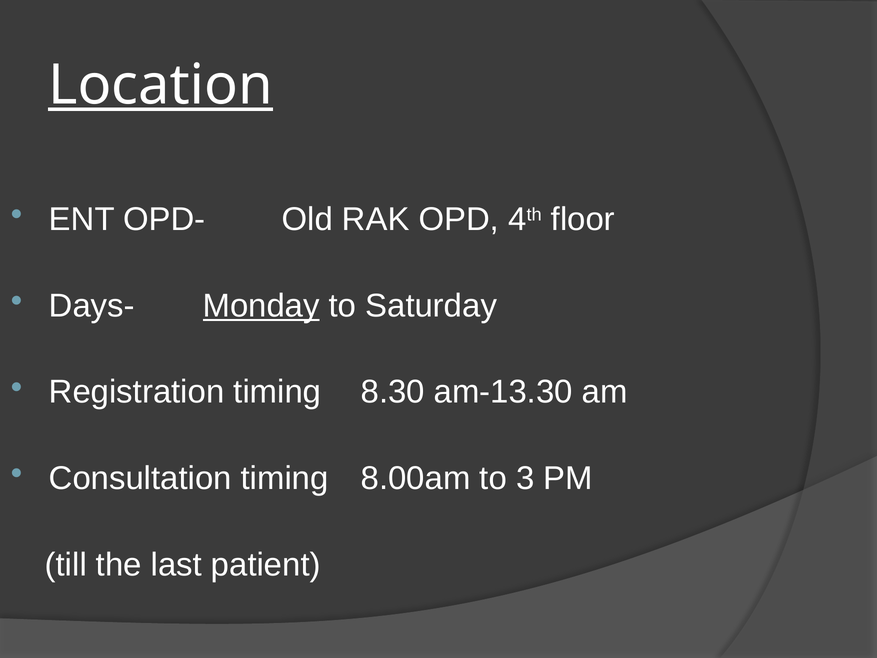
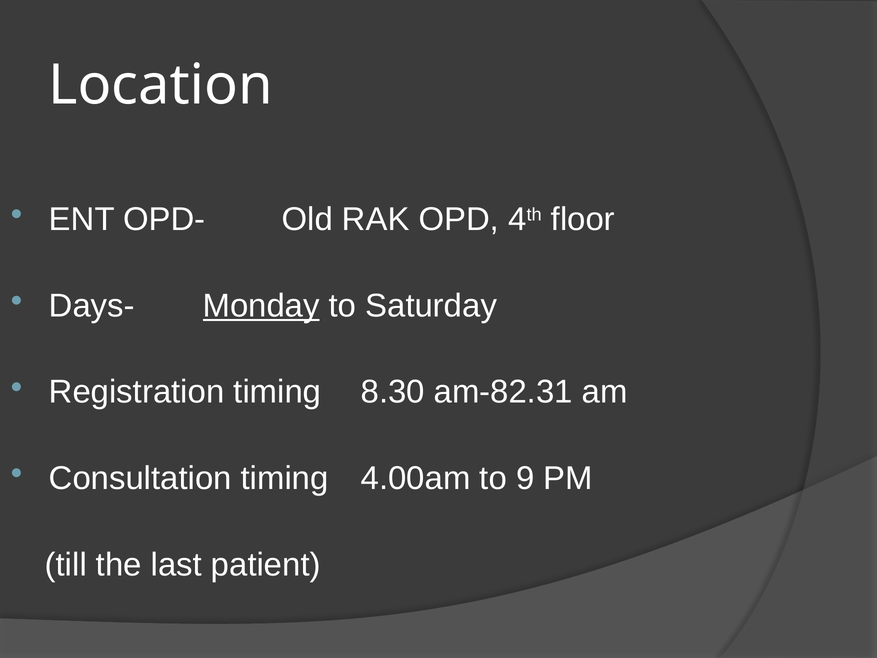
Location underline: present -> none
am-13.30: am-13.30 -> am-82.31
8.00am: 8.00am -> 4.00am
3: 3 -> 9
